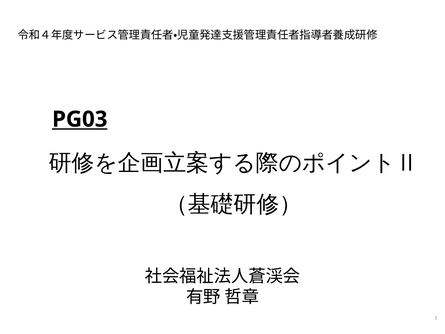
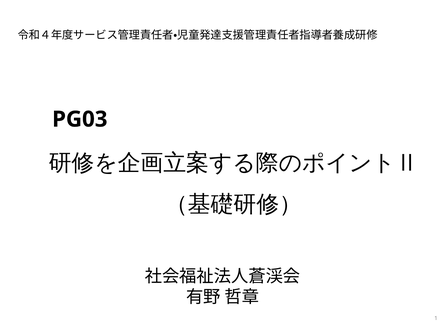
PG03 underline: present -> none
